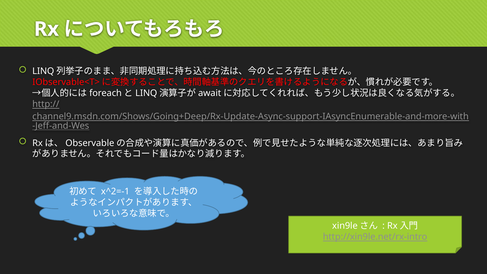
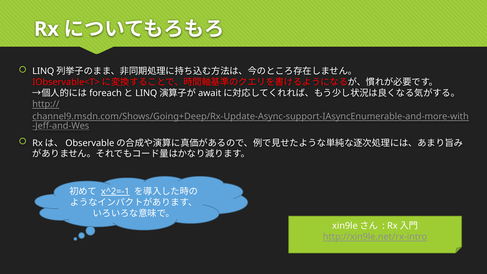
x^2=-1 underline: none -> present
